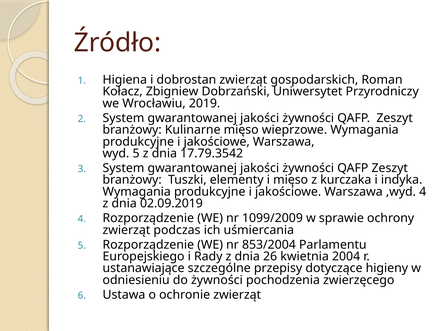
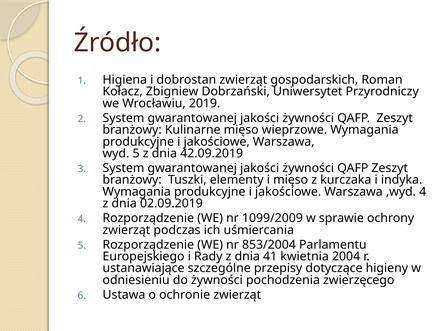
17.79.3542: 17.79.3542 -> 42.09.2019
26: 26 -> 41
